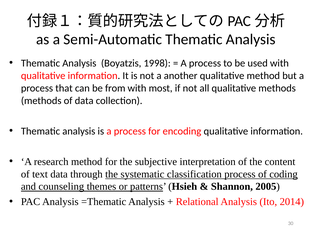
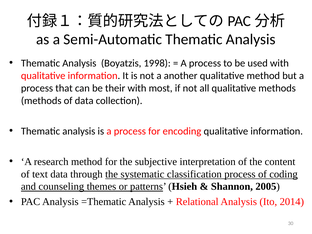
from: from -> their
